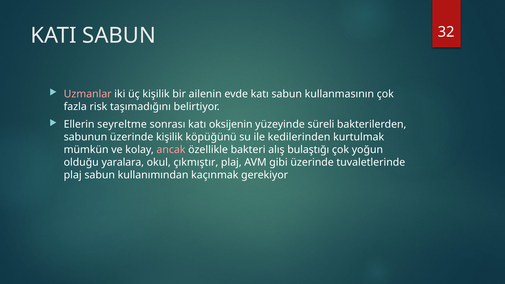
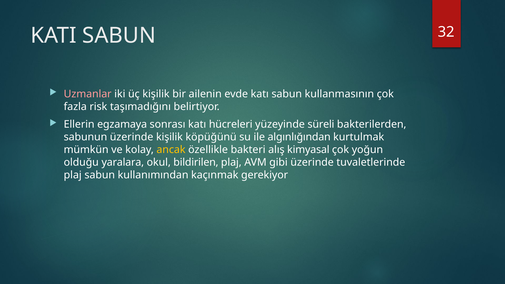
seyreltme: seyreltme -> egzamaya
oksijenin: oksijenin -> hücreleri
kedilerinden: kedilerinden -> algınlığından
ancak colour: pink -> yellow
bulaştığı: bulaştığı -> kimyasal
çıkmıştır: çıkmıştır -> bildirilen
